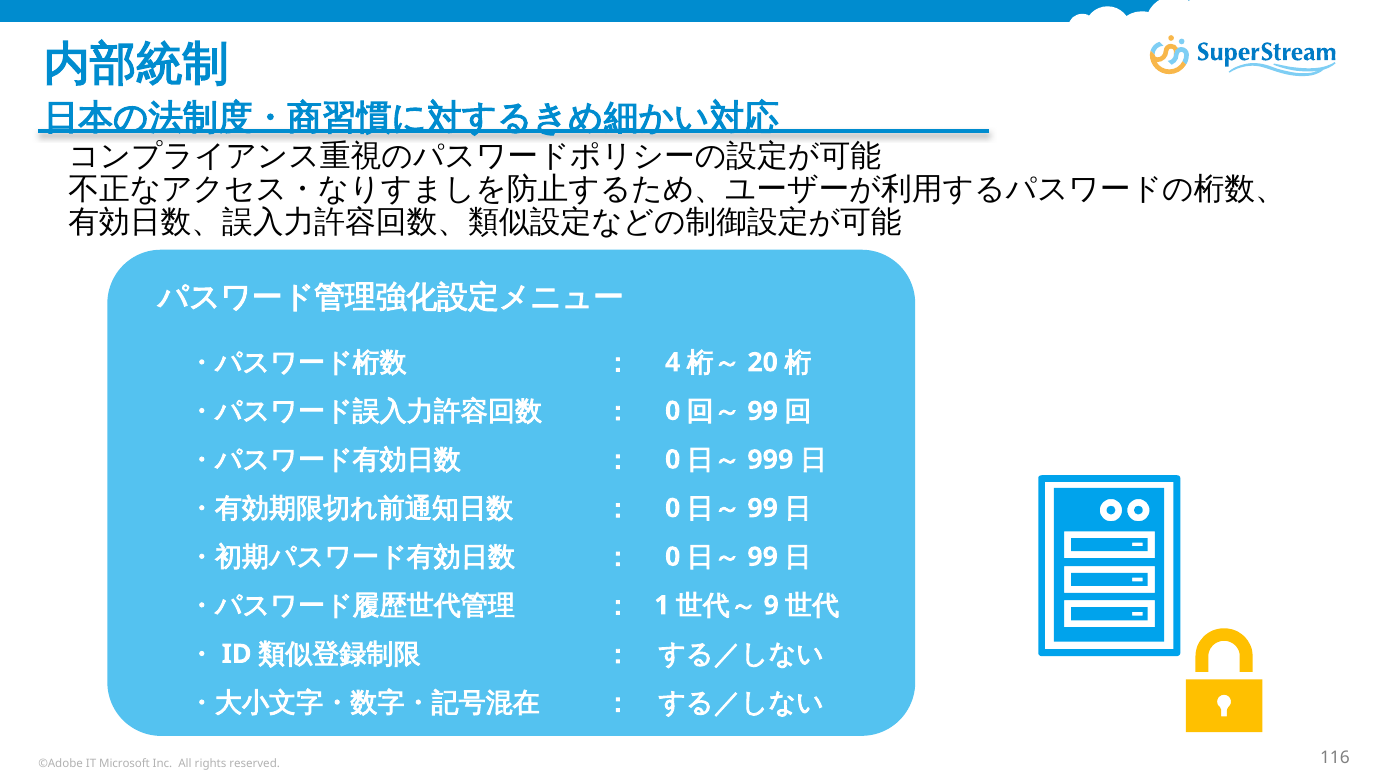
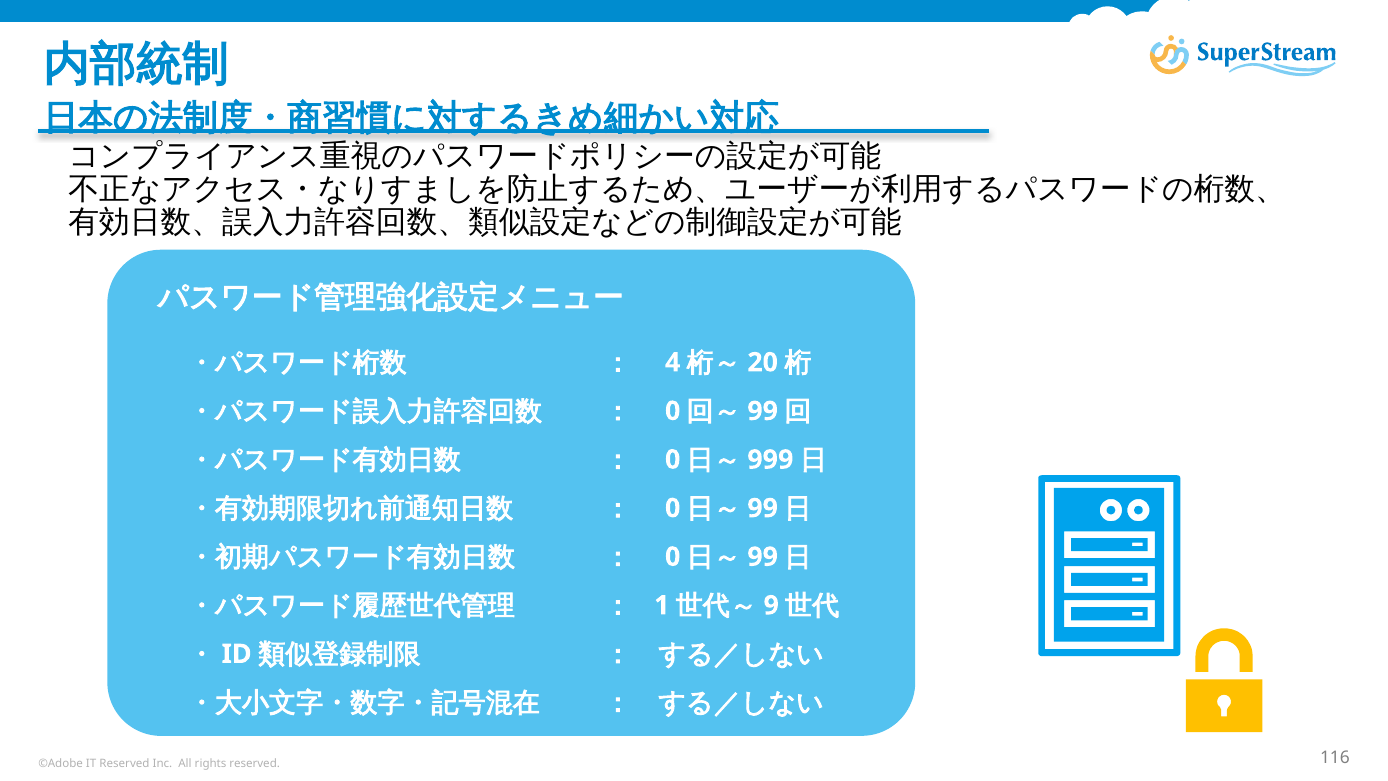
IT Microsoft: Microsoft -> Reserved
